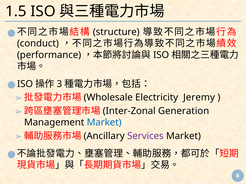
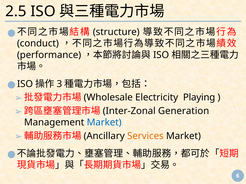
1.5: 1.5 -> 2.5
Jeremy: Jeremy -> Playing
Services colour: purple -> orange
